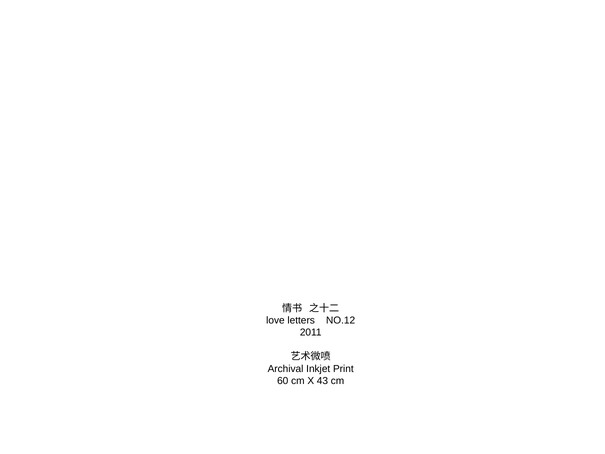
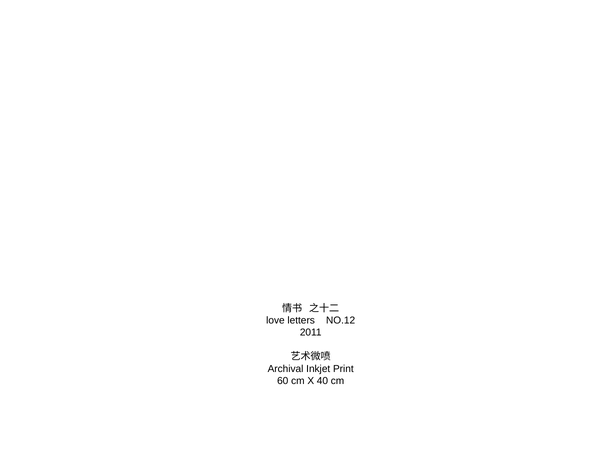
43: 43 -> 40
